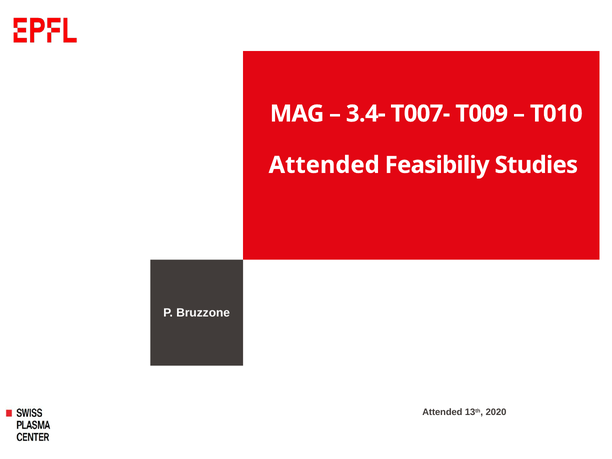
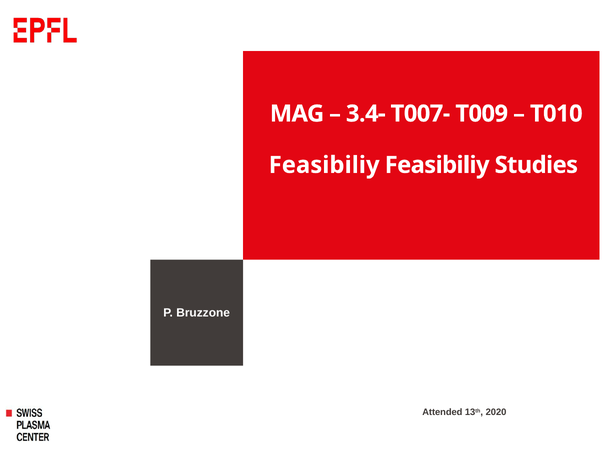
Attended at (324, 165): Attended -> Feasibiliy
